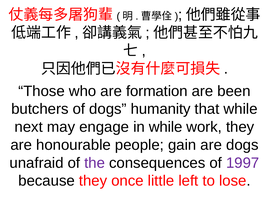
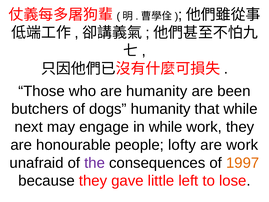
are formation: formation -> humanity
gain: gain -> lofty
are dogs: dogs -> work
1997 colour: purple -> orange
once: once -> gave
